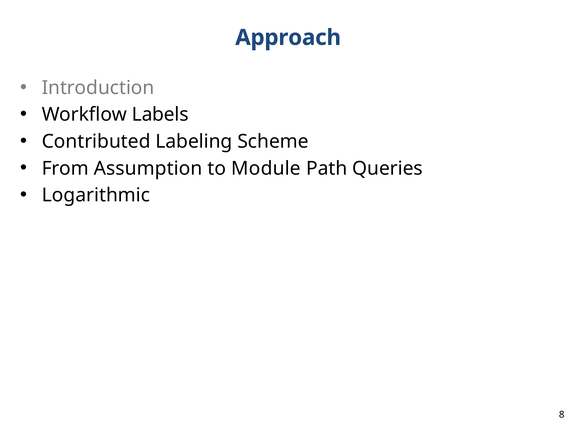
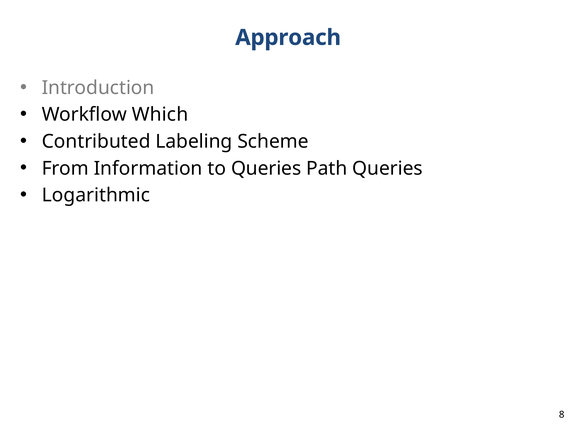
Labels: Labels -> Which
Assumption: Assumption -> Information
to Module: Module -> Queries
